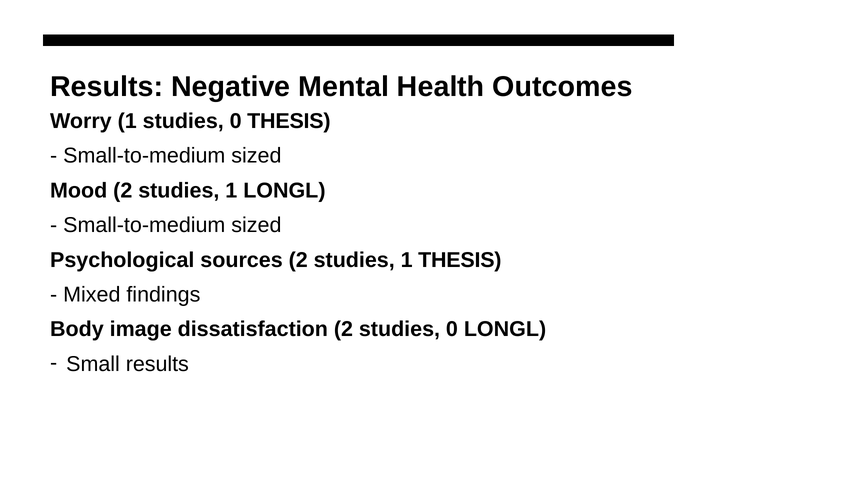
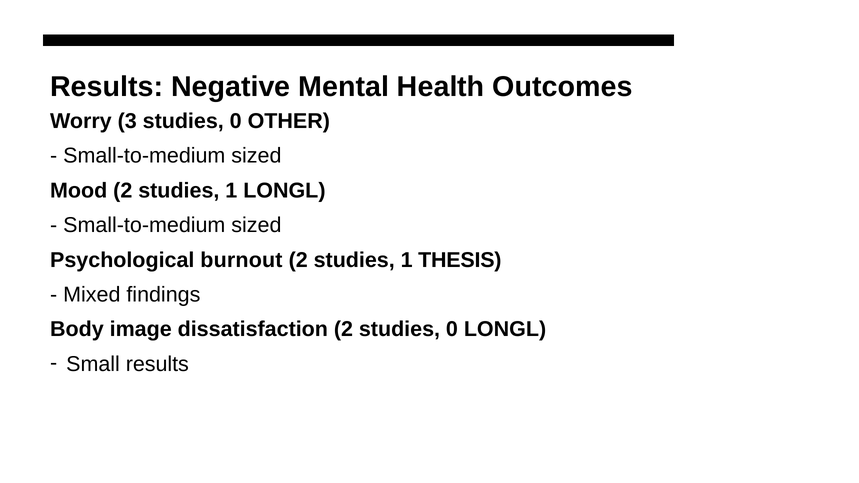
Worry 1: 1 -> 3
0 THESIS: THESIS -> OTHER
sources: sources -> burnout
